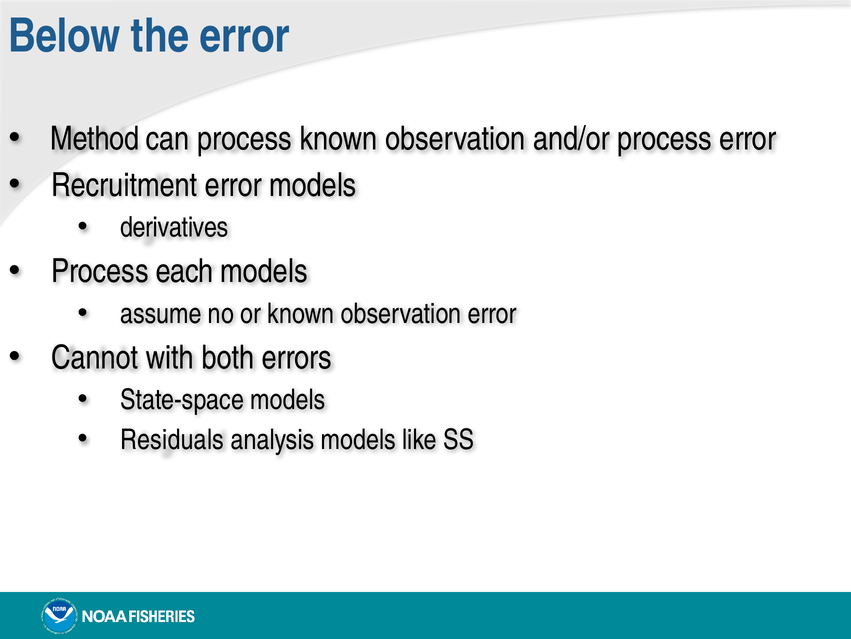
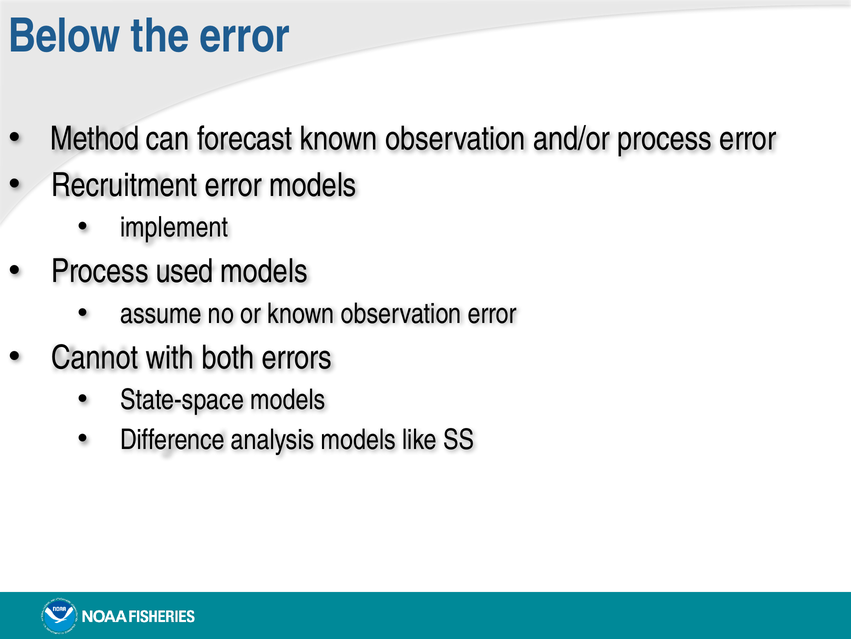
can process: process -> forecast
derivatives: derivatives -> implement
each: each -> used
Residuals: Residuals -> Difference
